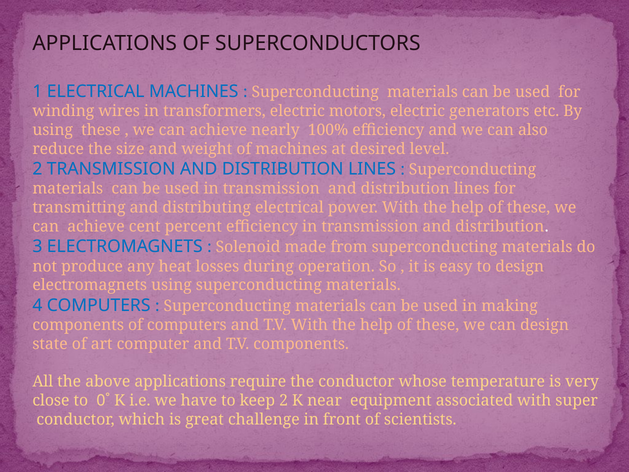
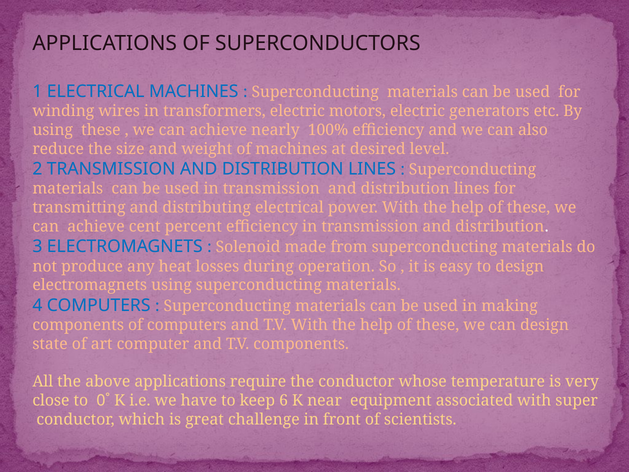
keep 2: 2 -> 6
